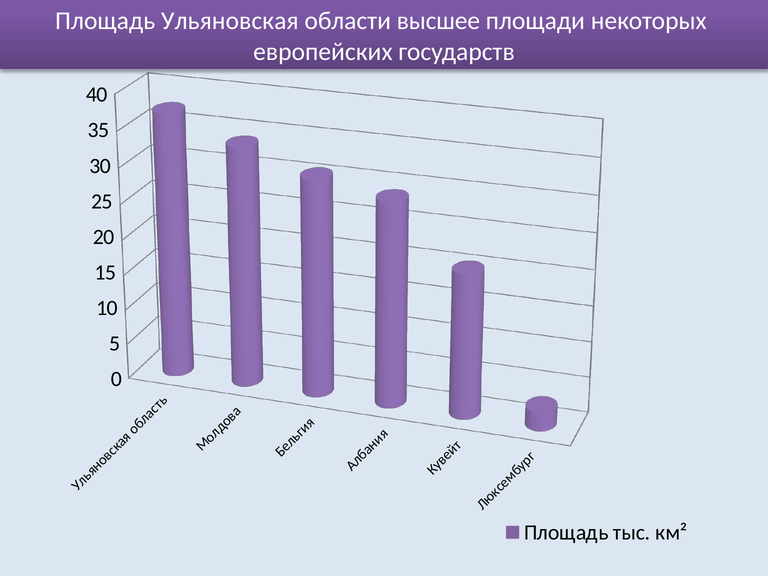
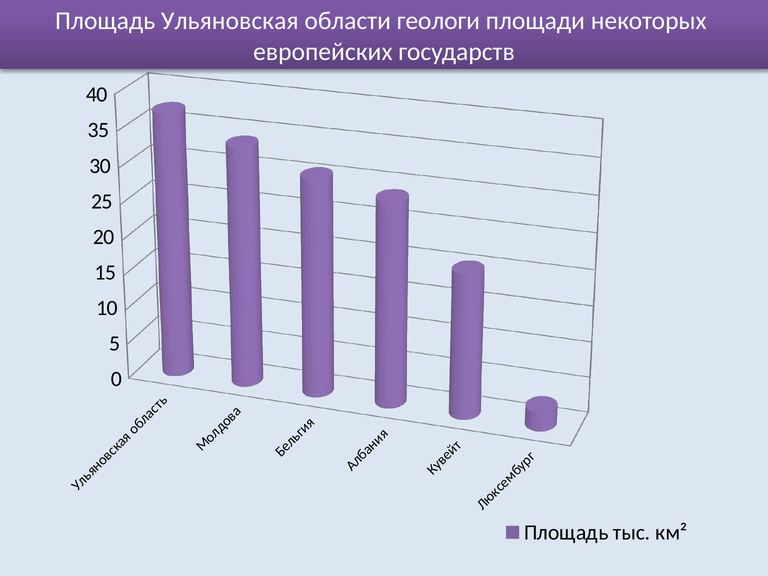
высшее: высшее -> геологи
